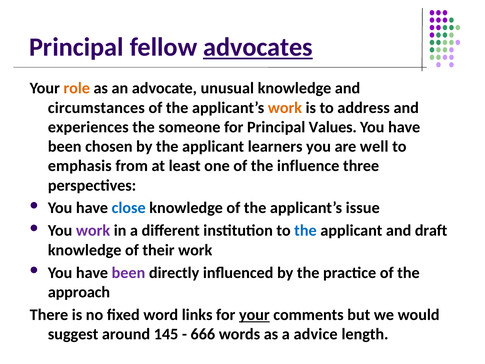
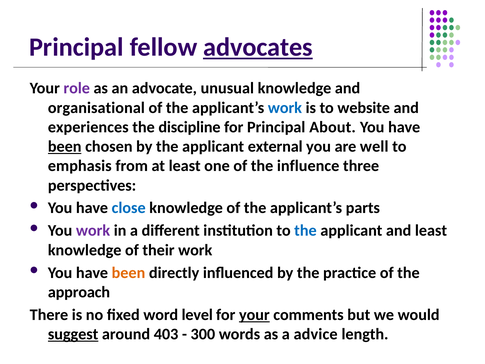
role colour: orange -> purple
circumstances: circumstances -> organisational
work at (285, 108) colour: orange -> blue
address: address -> website
someone: someone -> discipline
Values: Values -> About
been at (65, 146) underline: none -> present
learners: learners -> external
issue: issue -> parts
and draft: draft -> least
been at (128, 272) colour: purple -> orange
links: links -> level
suggest underline: none -> present
145: 145 -> 403
666: 666 -> 300
